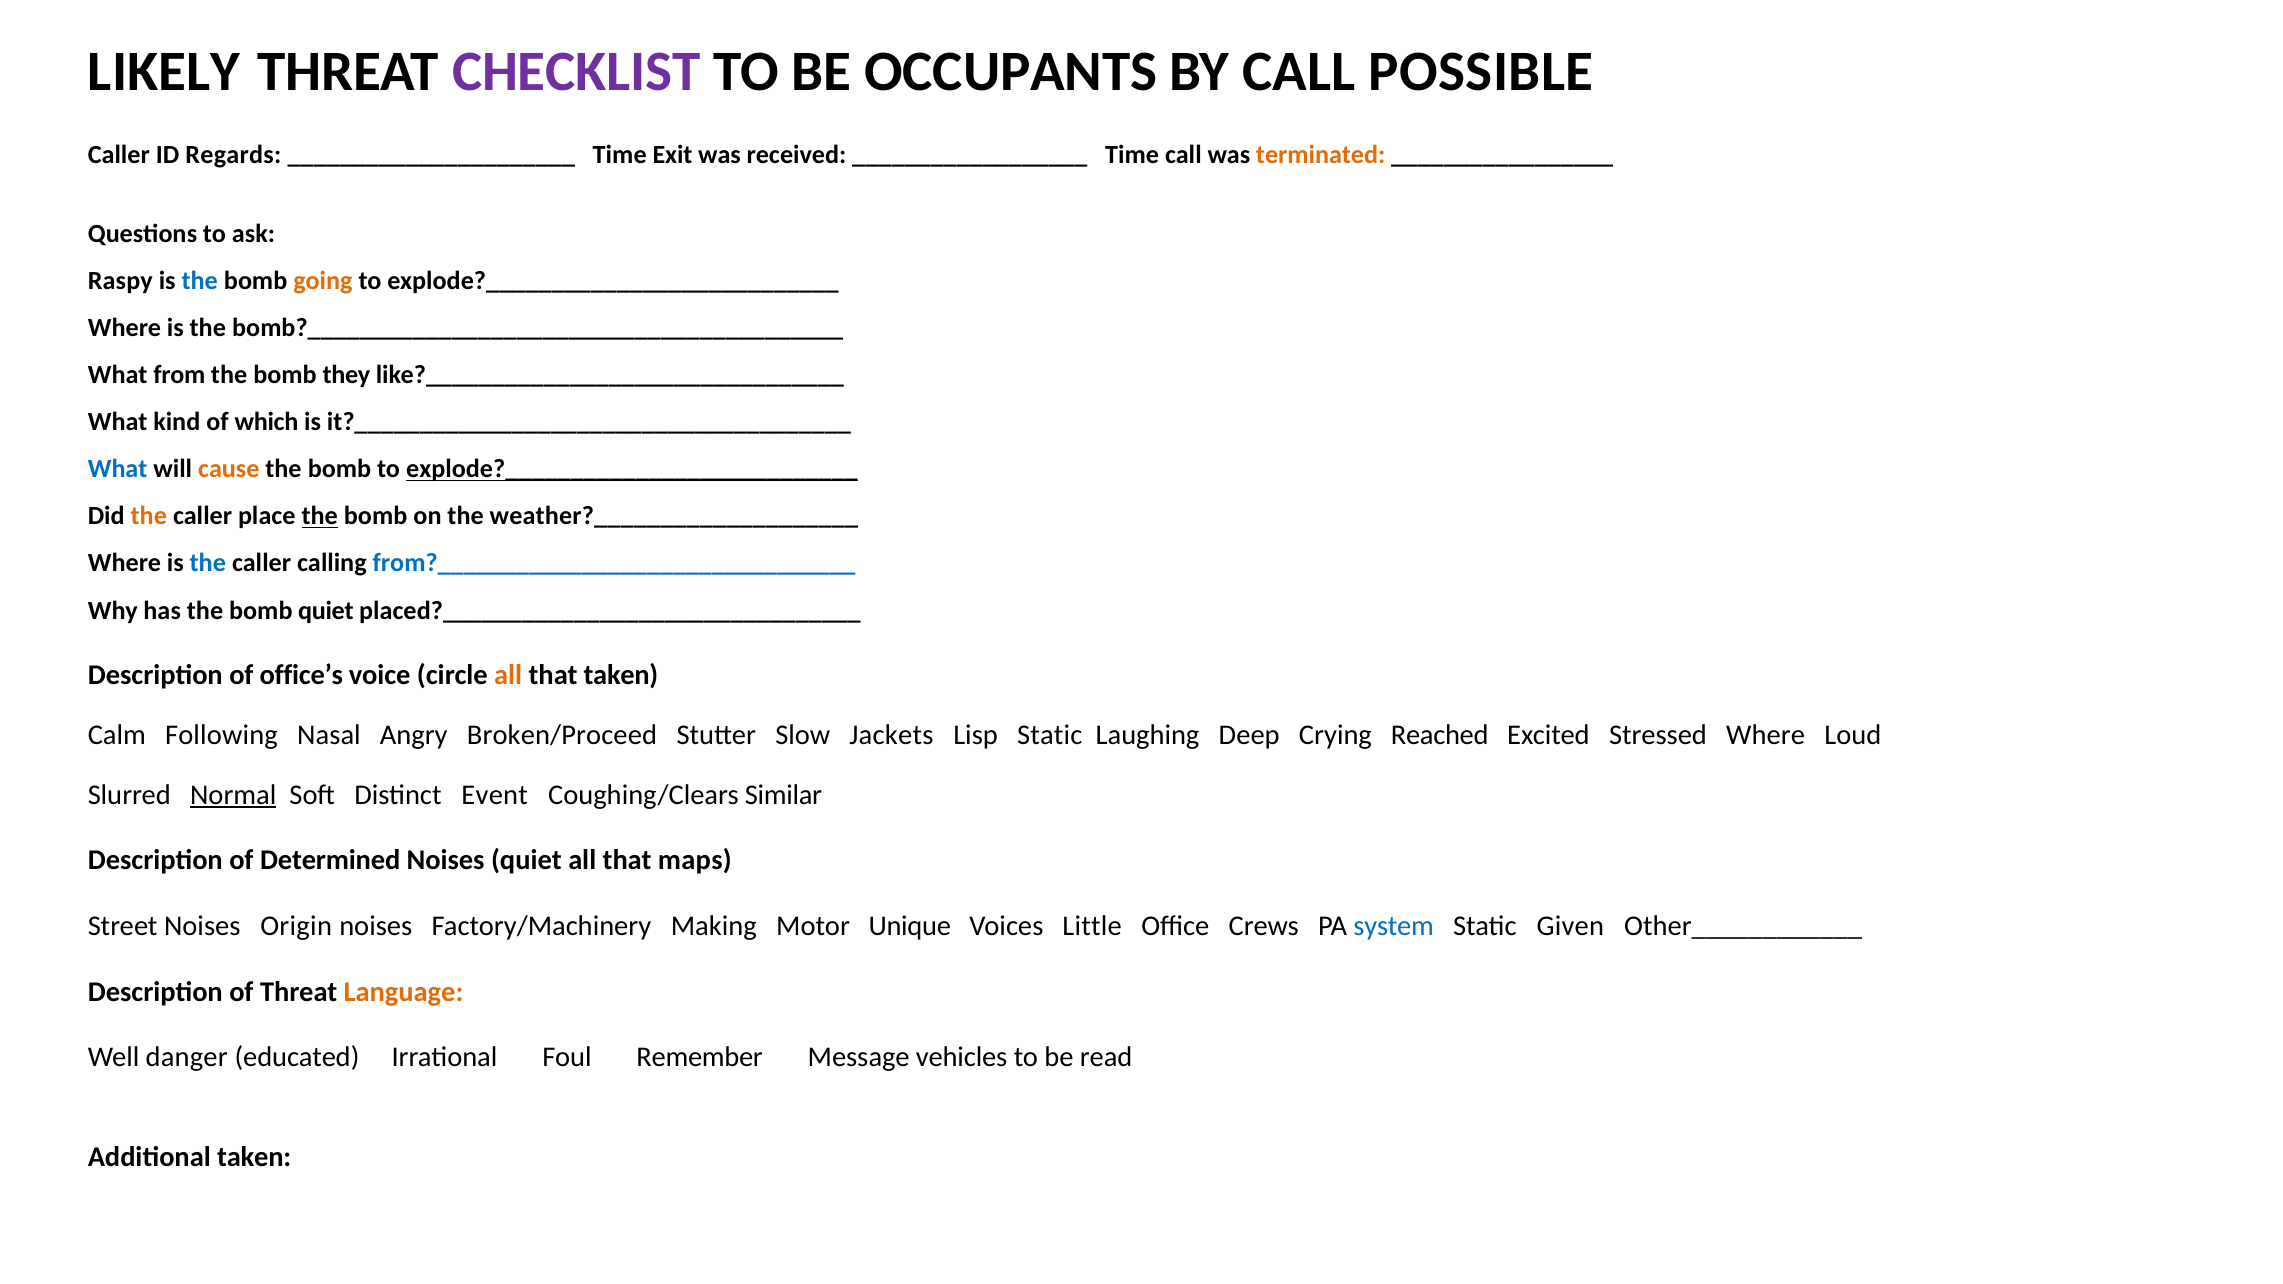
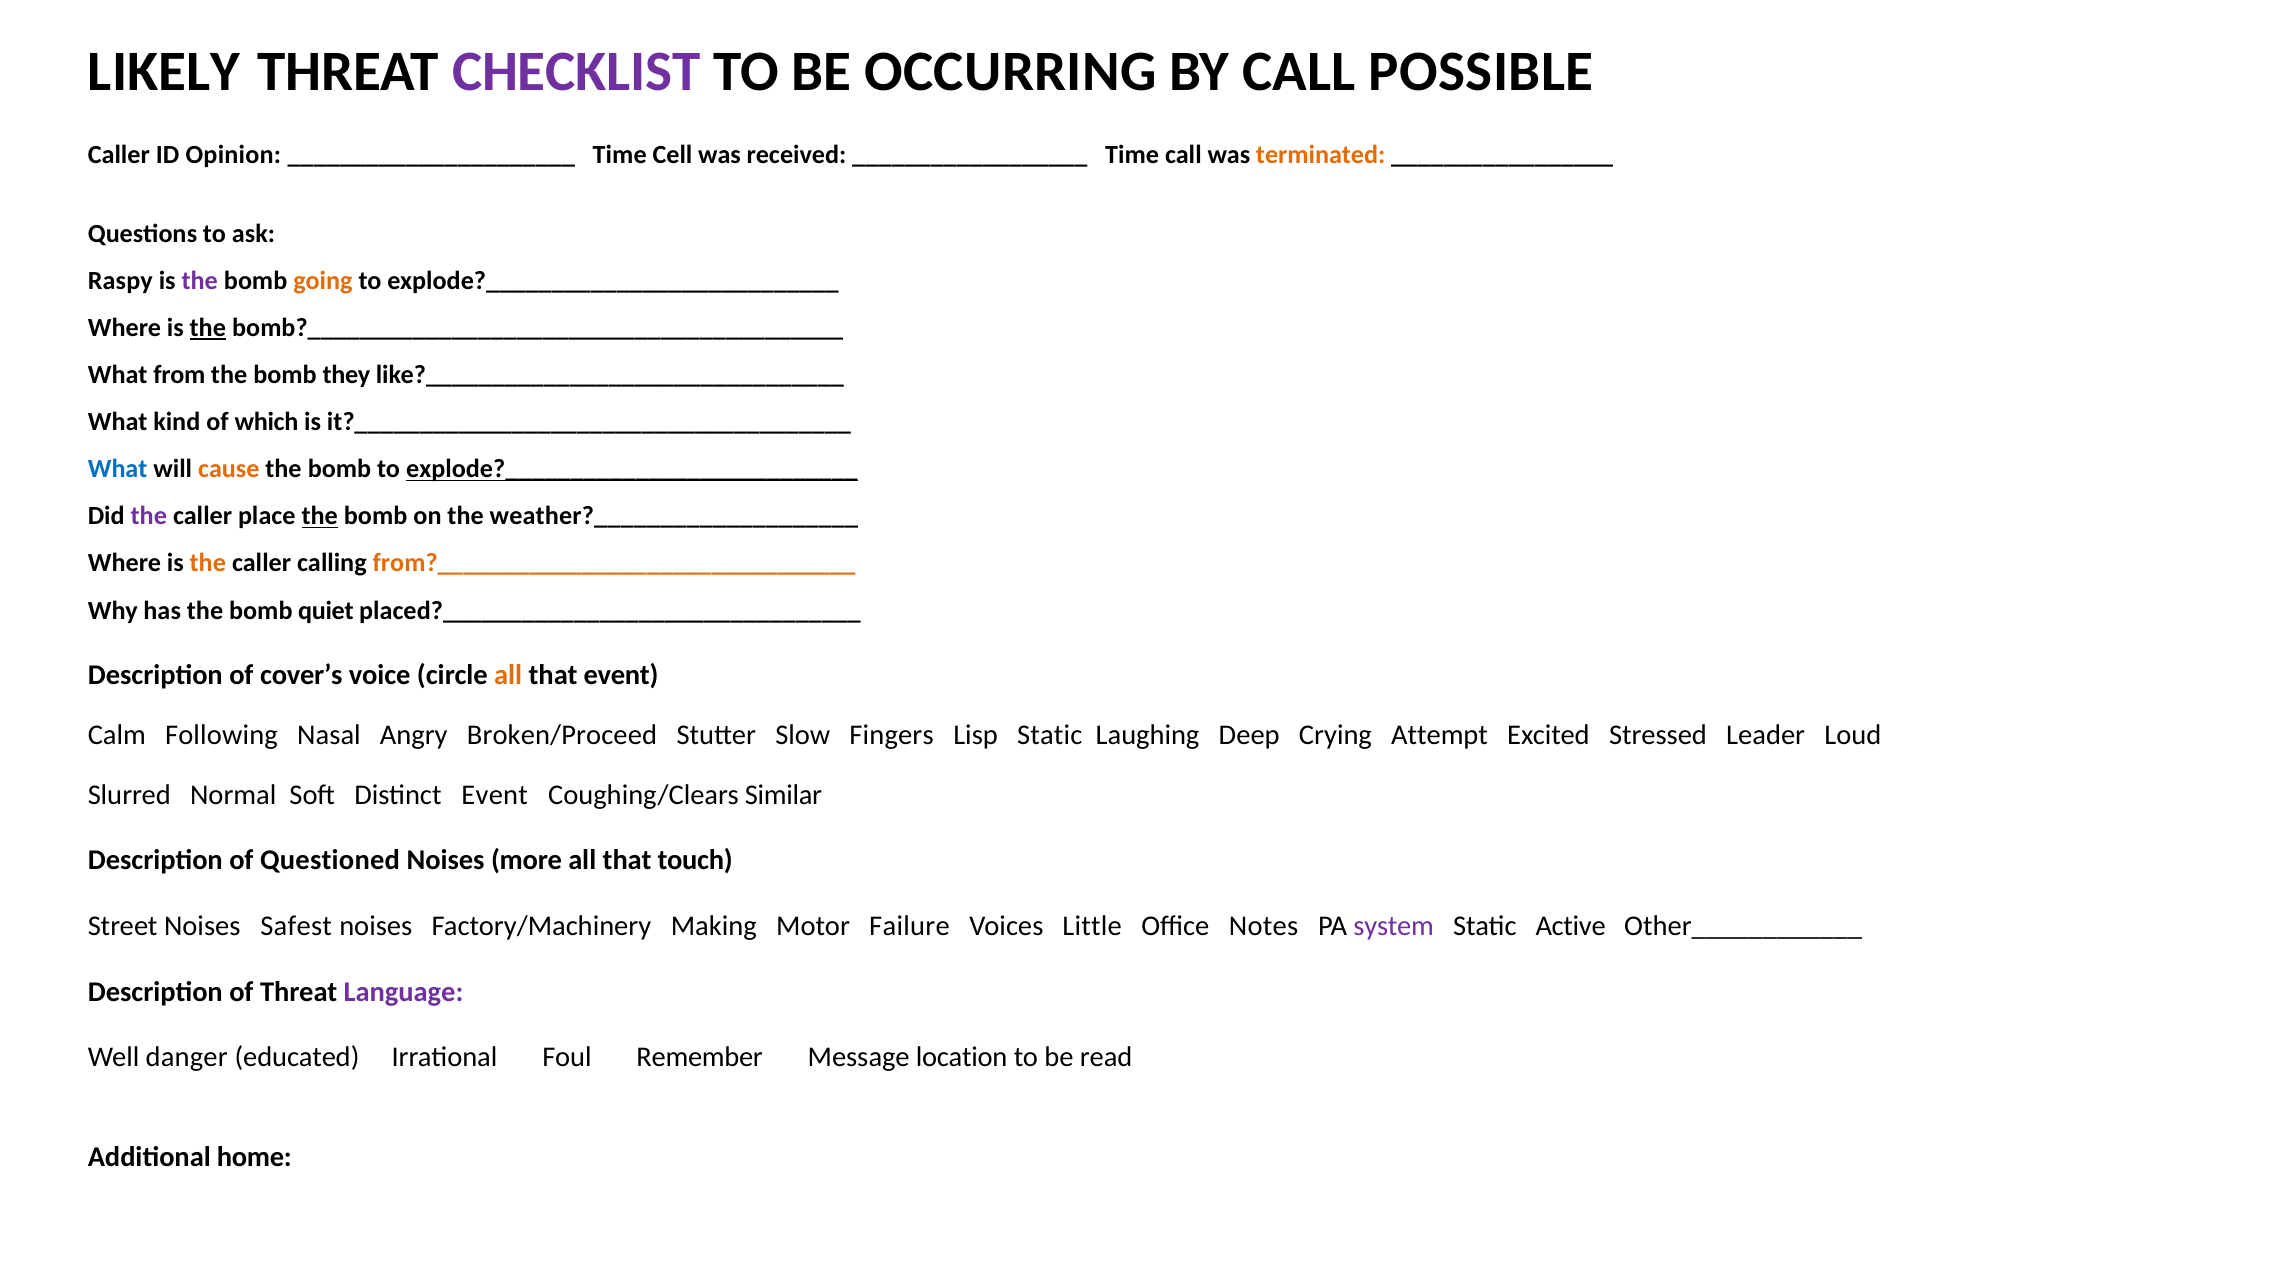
OCCUPANTS: OCCUPANTS -> OCCURRING
Regards: Regards -> Opinion
Exit: Exit -> Cell
the at (200, 281) colour: blue -> purple
the at (208, 328) underline: none -> present
the at (149, 516) colour: orange -> purple
the at (208, 563) colour: blue -> orange
from?________________________________ colour: blue -> orange
office’s: office’s -> cover’s
that taken: taken -> event
Jackets: Jackets -> Fingers
Reached: Reached -> Attempt
Stressed Where: Where -> Leader
Normal underline: present -> none
Determined: Determined -> Questioned
Noises quiet: quiet -> more
maps: maps -> touch
Origin: Origin -> Safest
Unique: Unique -> Failure
Crews: Crews -> Notes
system colour: blue -> purple
Given: Given -> Active
Language colour: orange -> purple
vehicles: vehicles -> location
Additional taken: taken -> home
